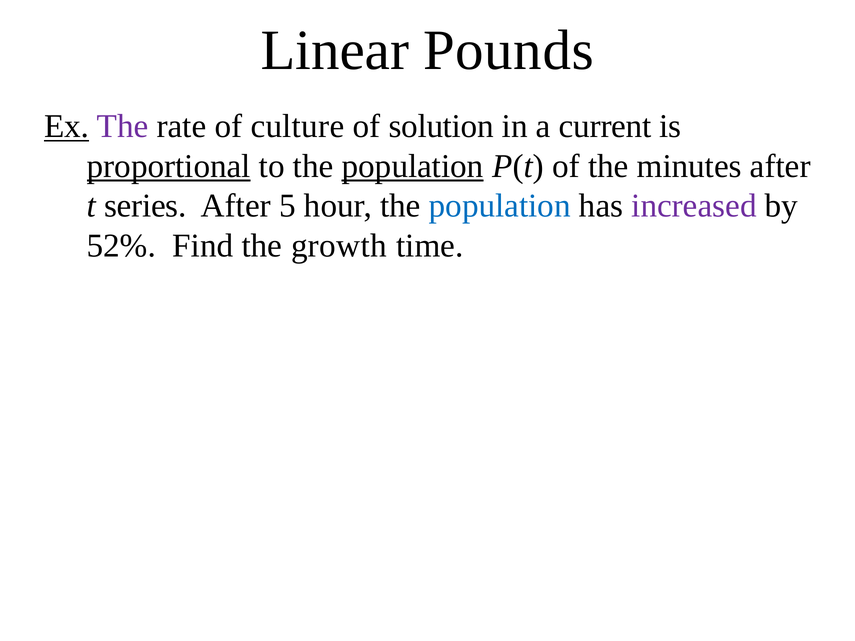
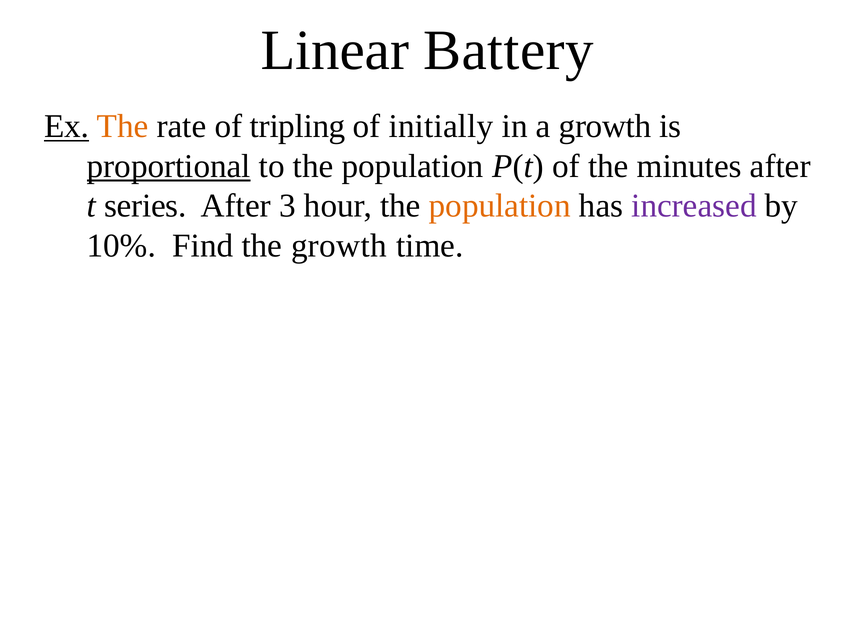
Pounds: Pounds -> Battery
The at (123, 126) colour: purple -> orange
culture: culture -> tripling
solution: solution -> initially
a current: current -> growth
population at (413, 166) underline: present -> none
5: 5 -> 3
population at (500, 206) colour: blue -> orange
52%: 52% -> 10%
